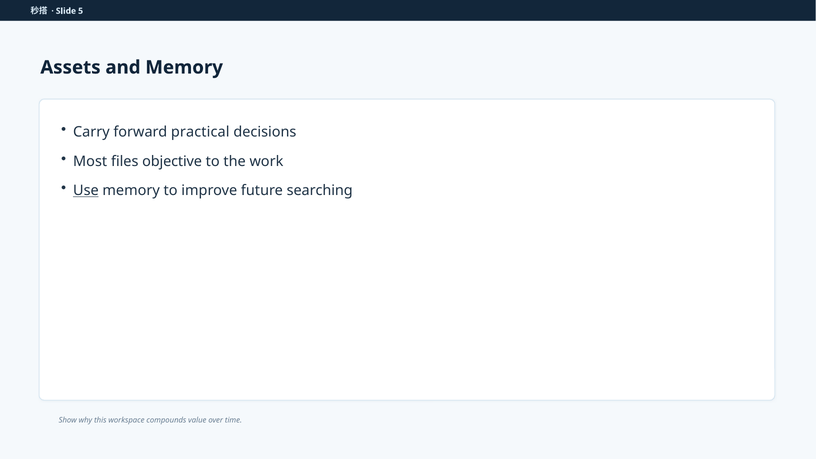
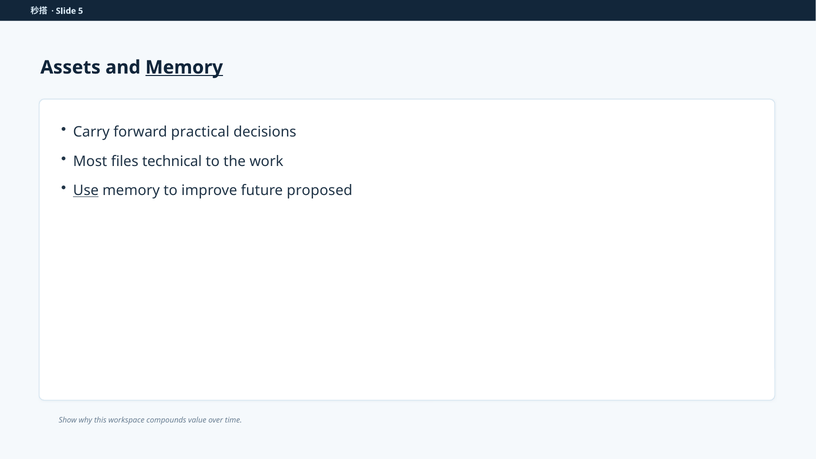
Memory at (184, 67) underline: none -> present
objective: objective -> technical
searching: searching -> proposed
